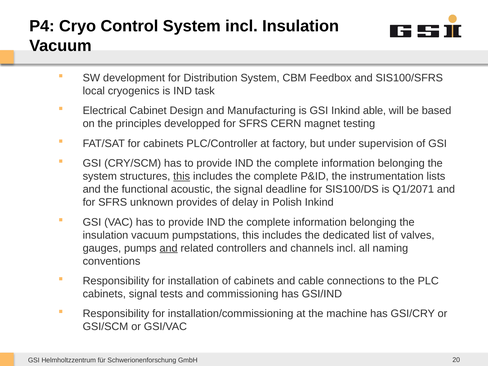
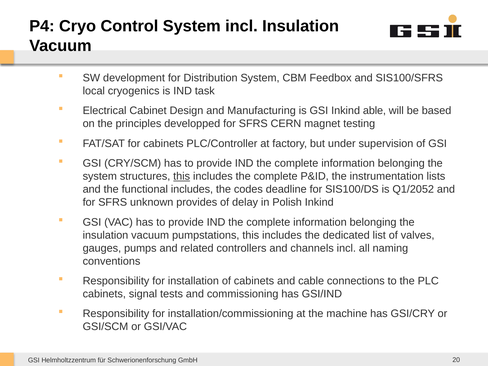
functional acoustic: acoustic -> includes
the signal: signal -> codes
Q1/2071: Q1/2071 -> Q1/2052
and at (169, 248) underline: present -> none
